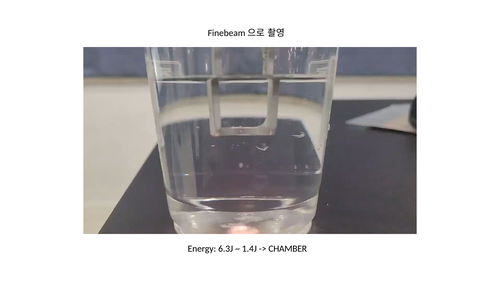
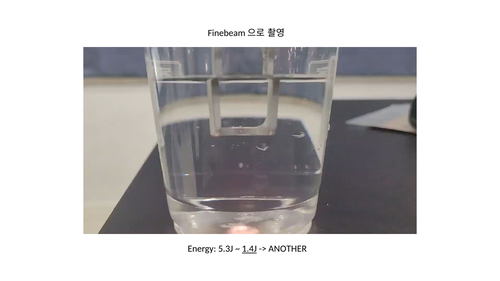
6.3J: 6.3J -> 5.3J
1.4J underline: none -> present
CHAMBER: CHAMBER -> ANOTHER
